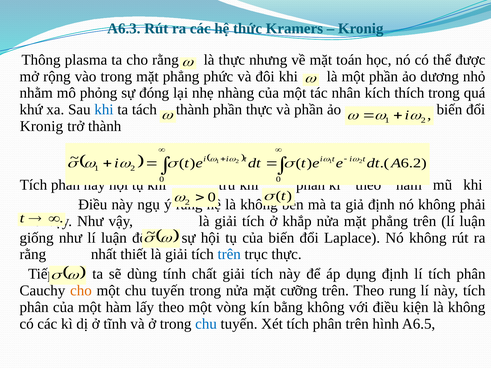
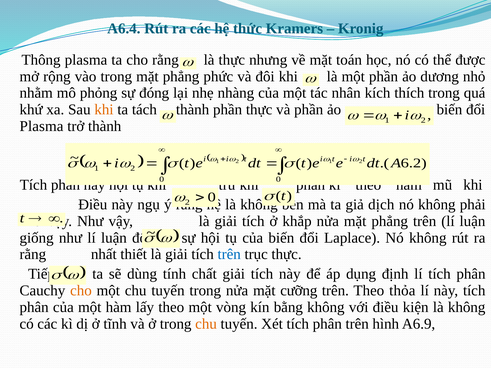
A6.3: A6.3 -> A6.4
khi at (104, 110) colour: blue -> orange
Kronig at (41, 126): Kronig -> Plasma
giả định: định -> dịch
rung: rung -> thỏa
chu at (206, 324) colour: blue -> orange
A6.5: A6.5 -> A6.9
